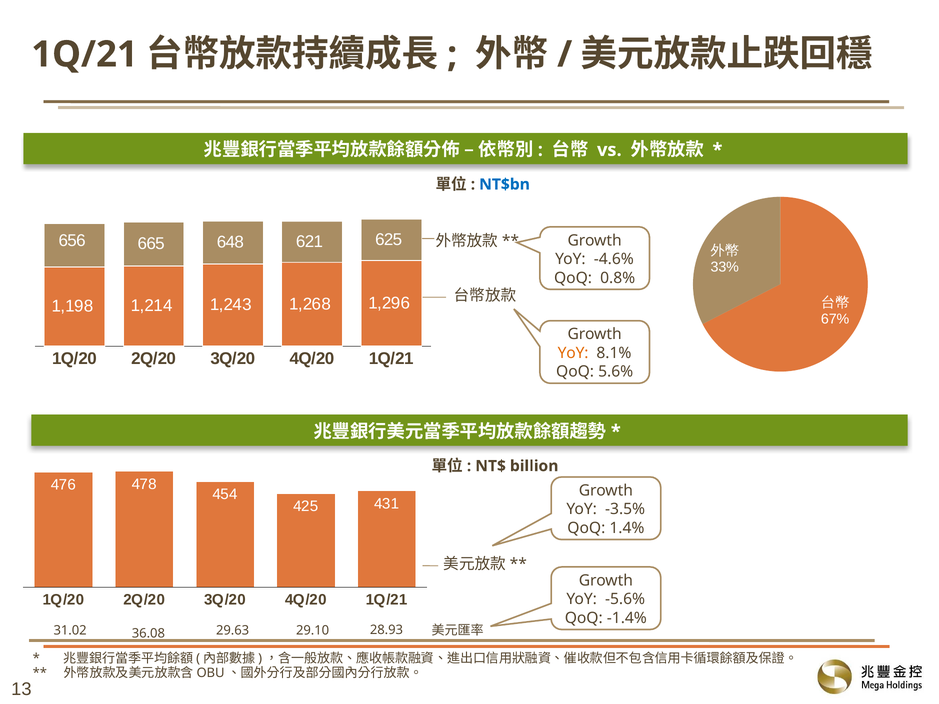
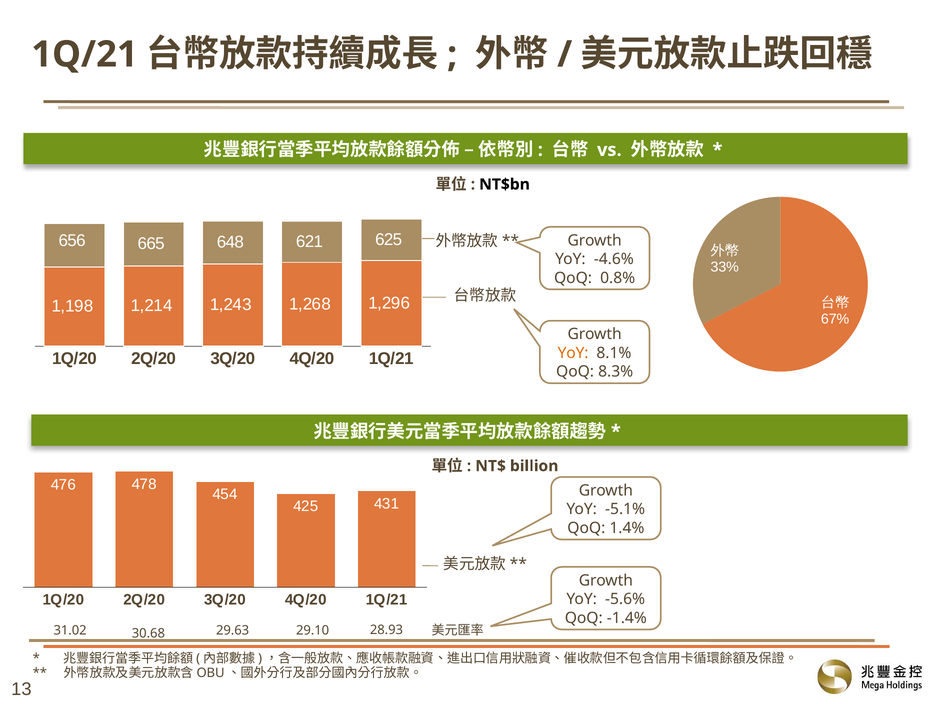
NT$bn colour: blue -> black
5.6%: 5.6% -> 8.3%
-3.5%: -3.5% -> -5.1%
36.08: 36.08 -> 30.68
